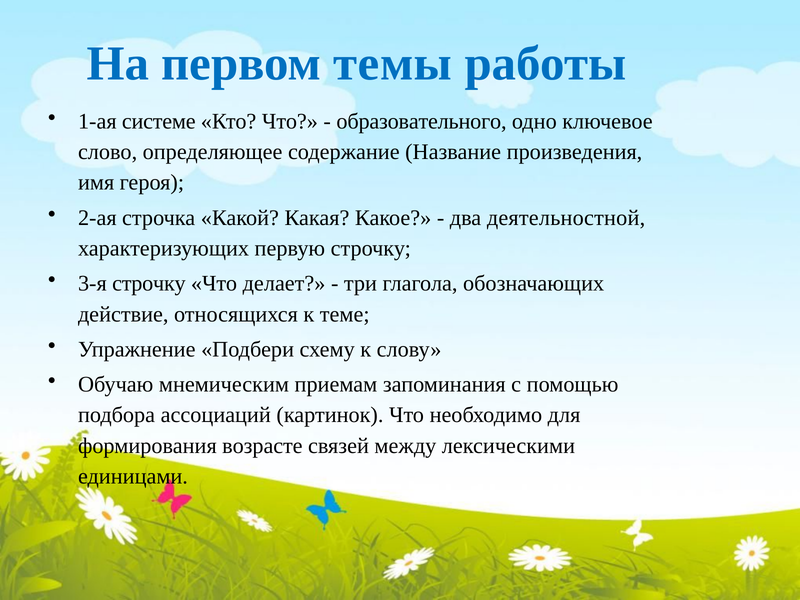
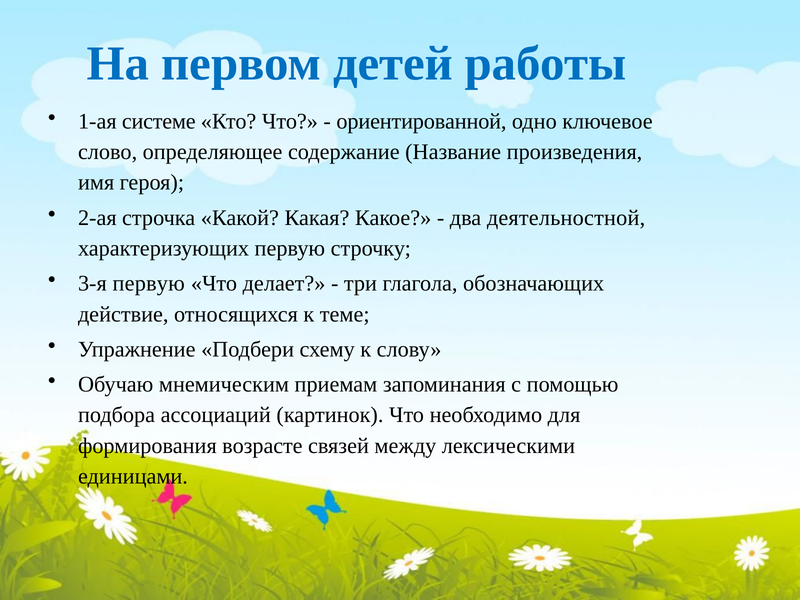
темы: темы -> детей
образовательного: образовательного -> ориентированной
3-я строчку: строчку -> первую
